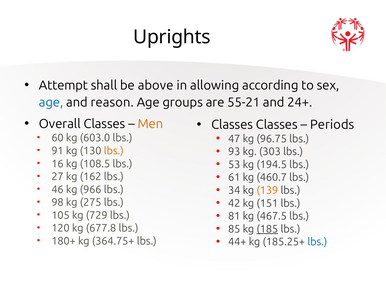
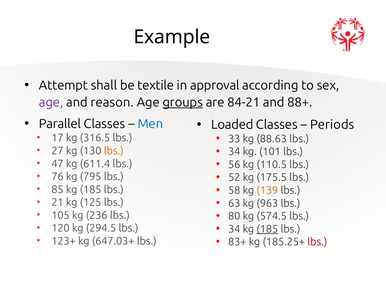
Uprights: Uprights -> Example
above: above -> textile
allowing: allowing -> approval
age at (51, 102) colour: blue -> purple
groups underline: none -> present
55-21: 55-21 -> 84-21
24+: 24+ -> 88+
Overall: Overall -> Parallel
Men colour: orange -> blue
Classes at (232, 125): Classes -> Loaded
47: 47 -> 33
96.75: 96.75 -> 88.63
60: 60 -> 17
603.0: 603.0 -> 316.5
93 at (234, 151): 93 -> 34
303: 303 -> 101
91: 91 -> 27
53: 53 -> 56
194.5: 194.5 -> 110.5
16: 16 -> 47
108.5: 108.5 -> 611.4
61: 61 -> 52
460.7: 460.7 -> 175.5
27: 27 -> 76
162: 162 -> 795
34: 34 -> 58
46: 46 -> 85
966 at (91, 189): 966 -> 185
42: 42 -> 63
151: 151 -> 963
98: 98 -> 21
275: 275 -> 125
81: 81 -> 80
467.5: 467.5 -> 574.5
729: 729 -> 236
85 at (234, 229): 85 -> 34
677.8: 677.8 -> 294.5
44+: 44+ -> 83+
lbs at (317, 241) colour: blue -> red
180+: 180+ -> 123+
364.75+: 364.75+ -> 647.03+
